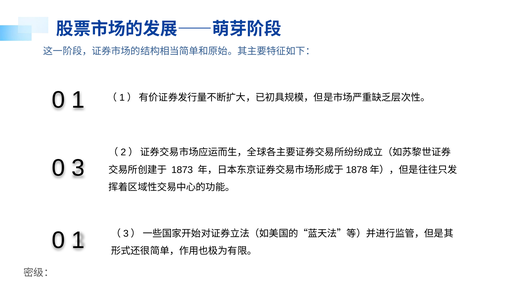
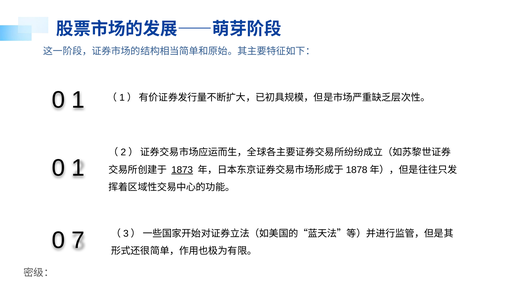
3 at (78, 168): 3 -> 1
1873 underline: none -> present
1 at (78, 240): 1 -> 7
